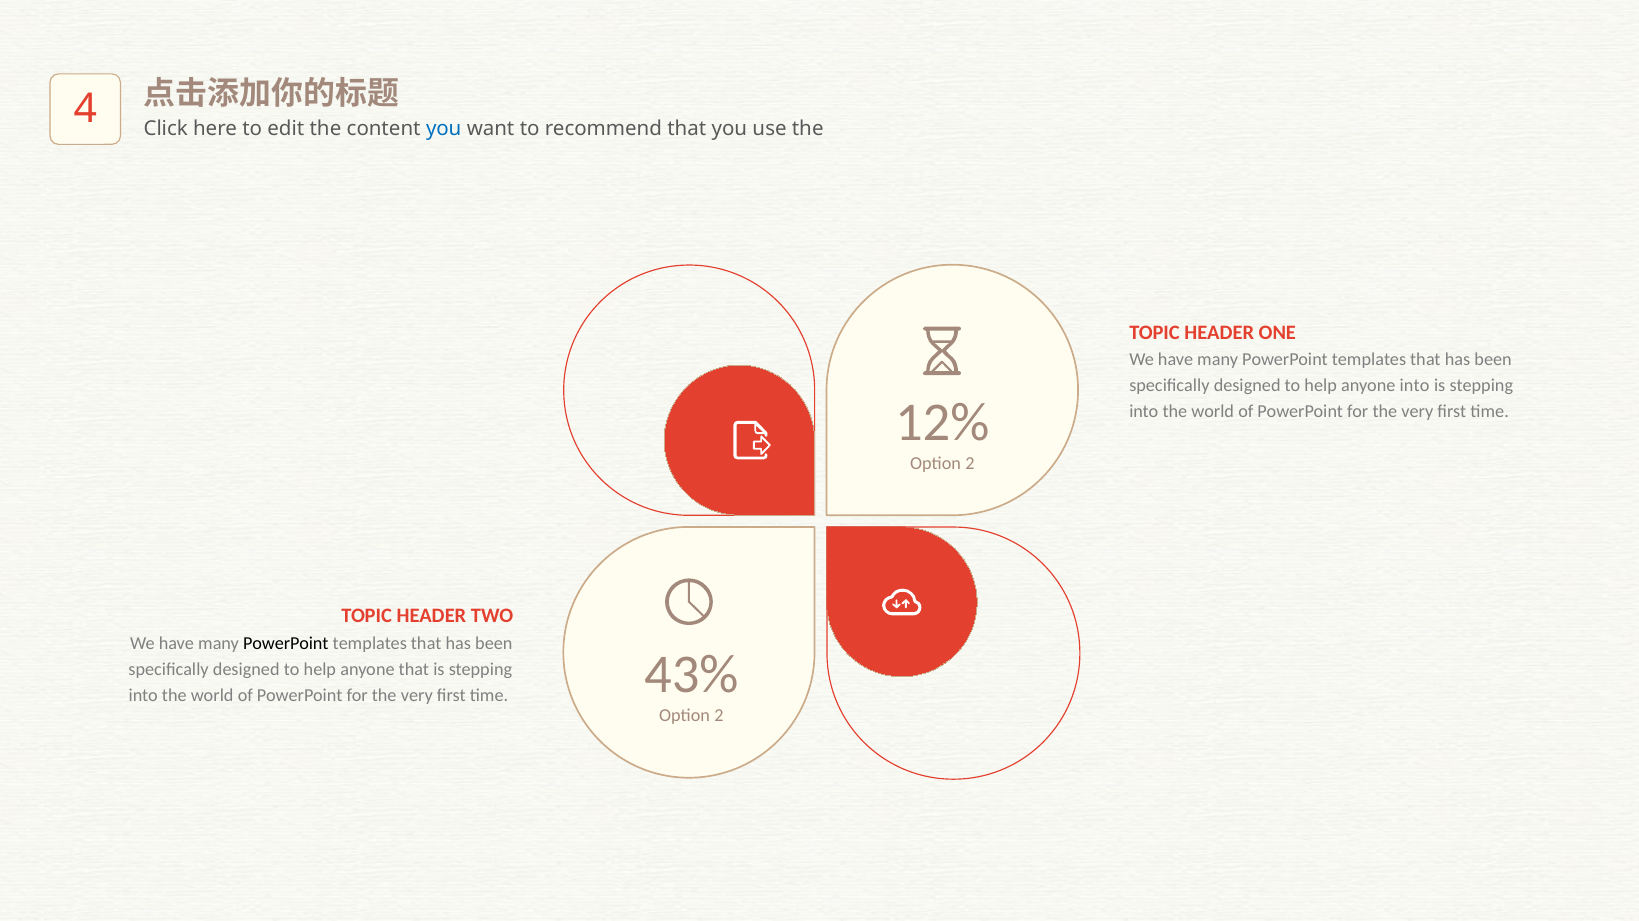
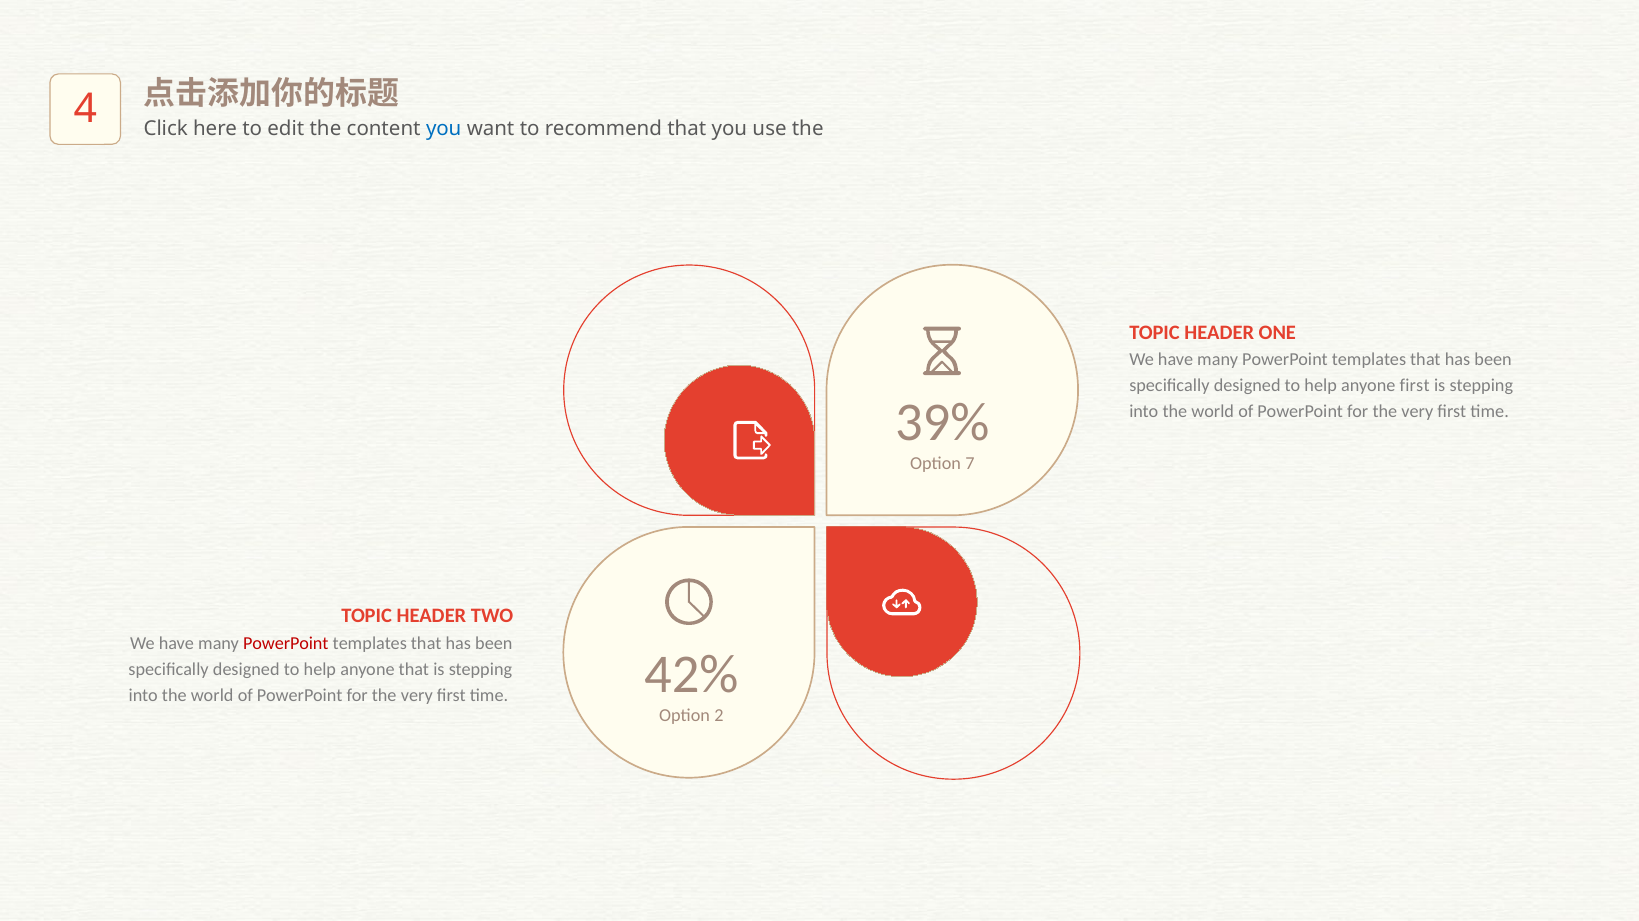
anyone into: into -> first
12%: 12% -> 39%
2 at (970, 464): 2 -> 7
PowerPoint at (286, 644) colour: black -> red
43%: 43% -> 42%
